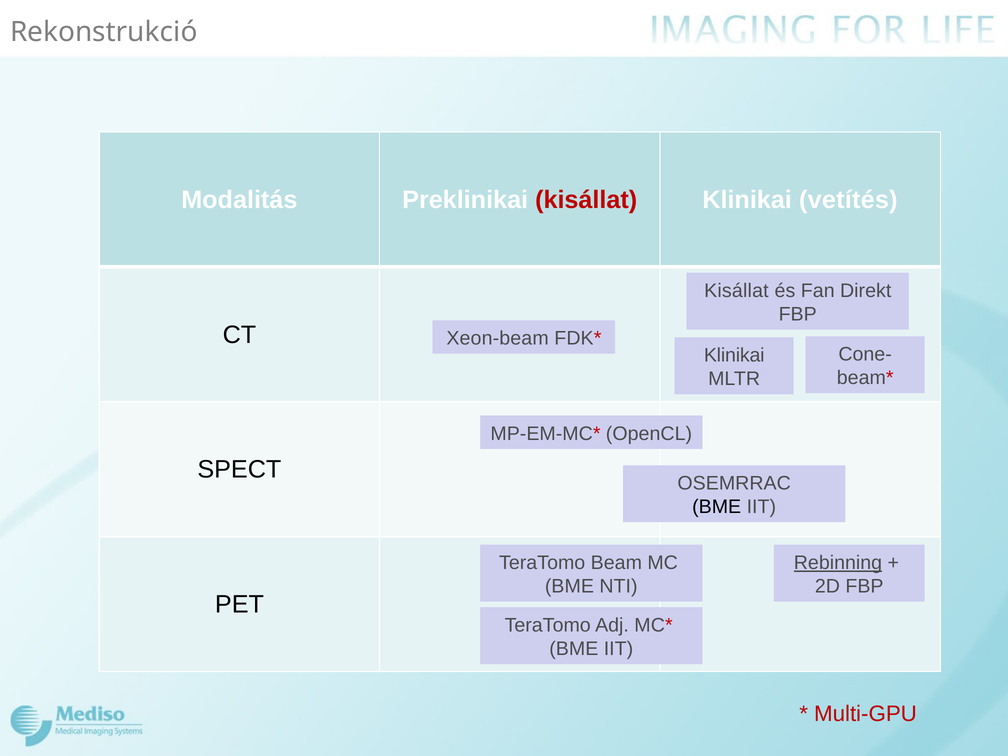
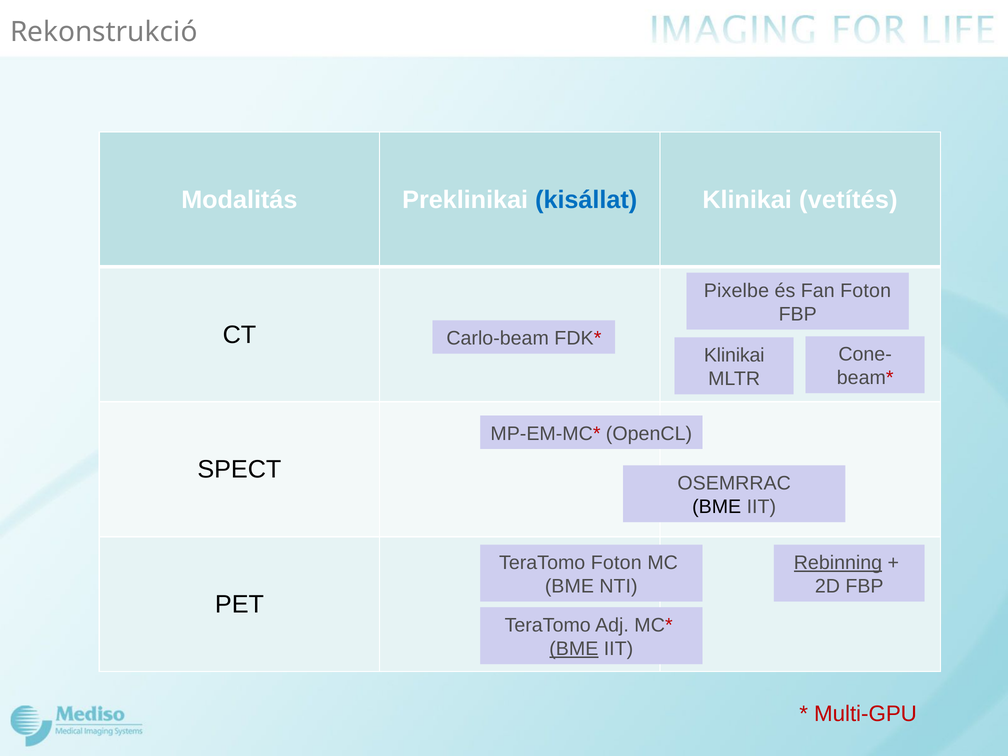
kisállat at (586, 200) colour: red -> blue
Kisállat at (736, 291): Kisállat -> Pixelbe
Fan Direkt: Direkt -> Foton
Xeon-beam: Xeon-beam -> Carlo-beam
TeraTomo Beam: Beam -> Foton
BME at (574, 649) underline: none -> present
